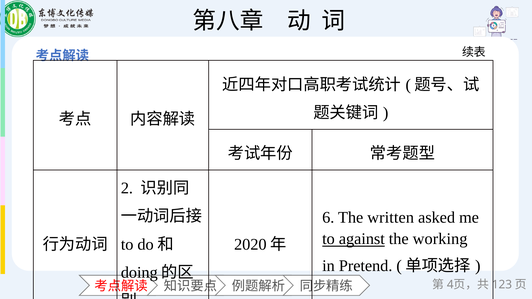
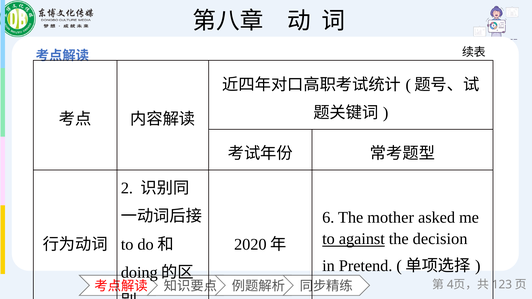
written: written -> mother
working: working -> decision
